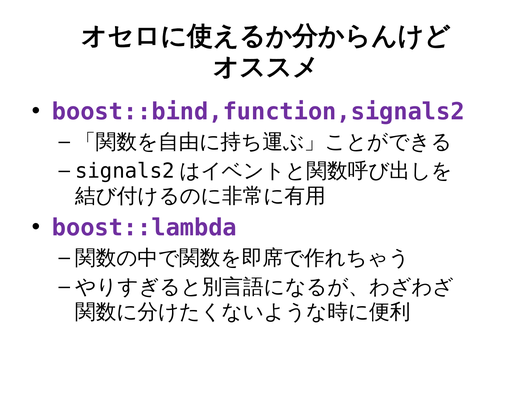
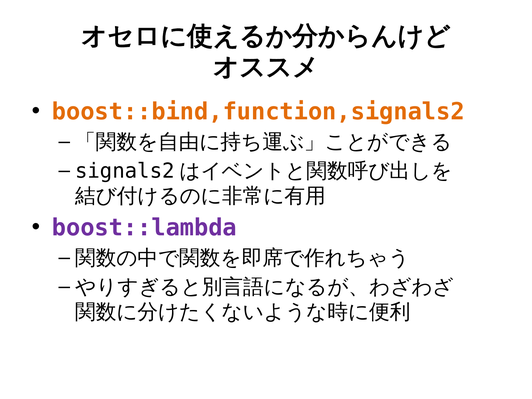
boost::bind,function,signals2 colour: purple -> orange
